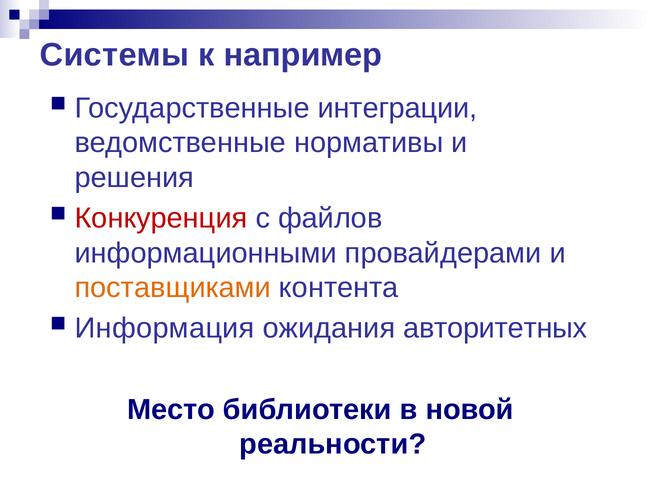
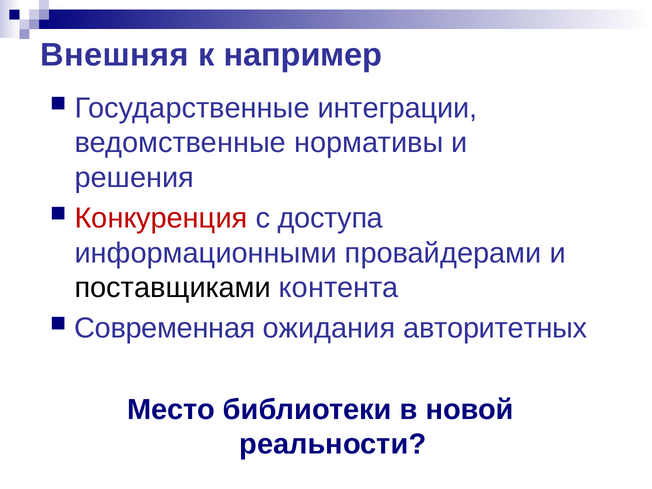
Системы: Системы -> Внешняя
файлов: файлов -> доступа
поставщиками colour: orange -> black
Информация: Информация -> Современная
